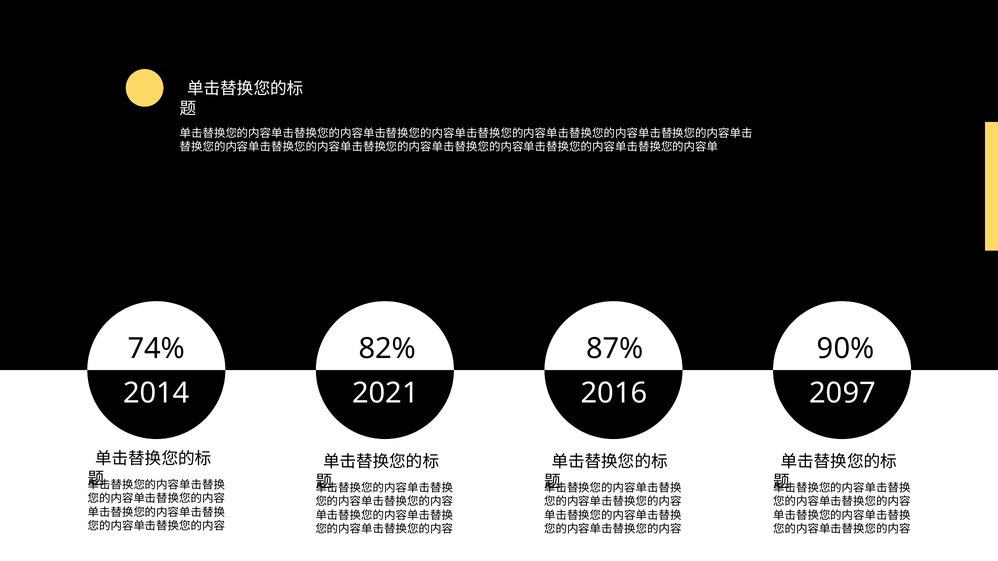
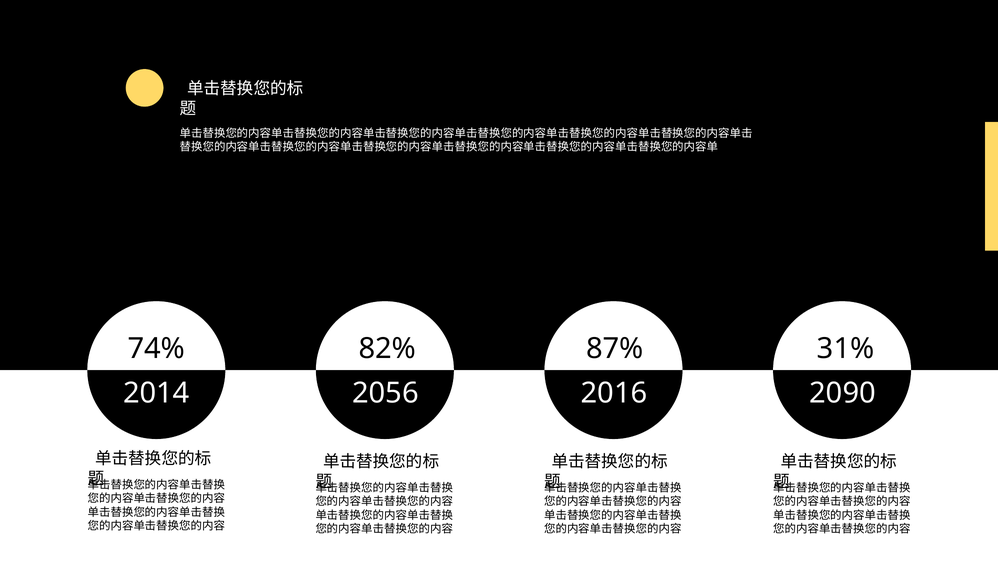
90%: 90% -> 31%
2021: 2021 -> 2056
2097: 2097 -> 2090
